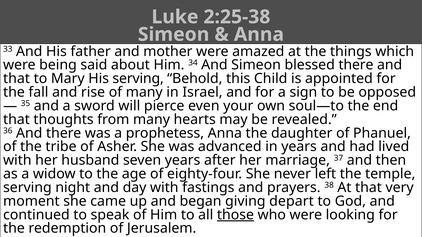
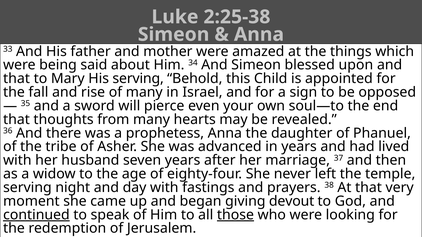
blessed there: there -> upon
depart: depart -> devout
continued underline: none -> present
